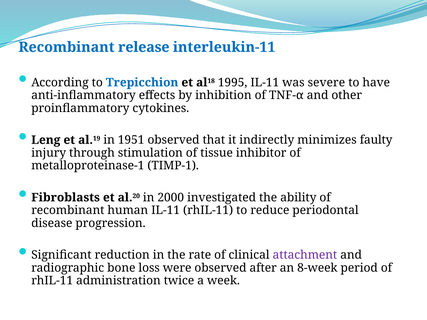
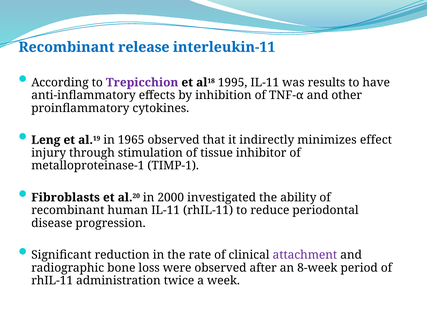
Trepicchion colour: blue -> purple
severe: severe -> results
1951: 1951 -> 1965
faulty: faulty -> effect
